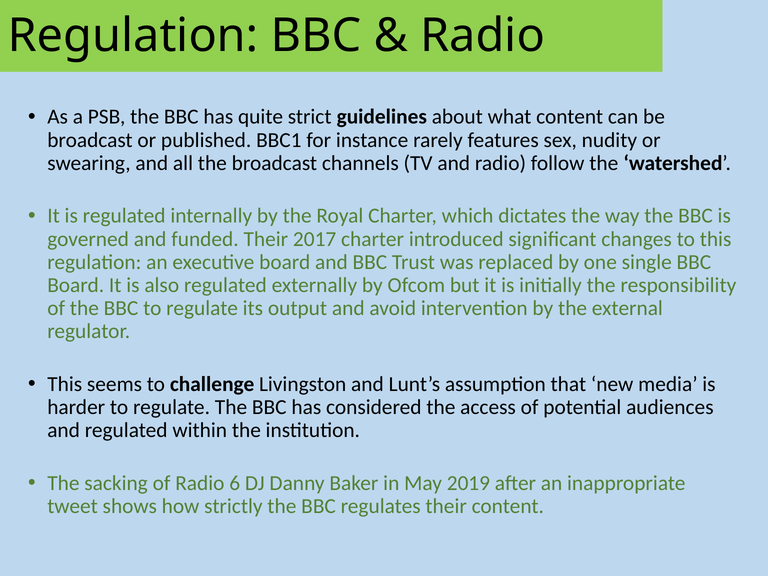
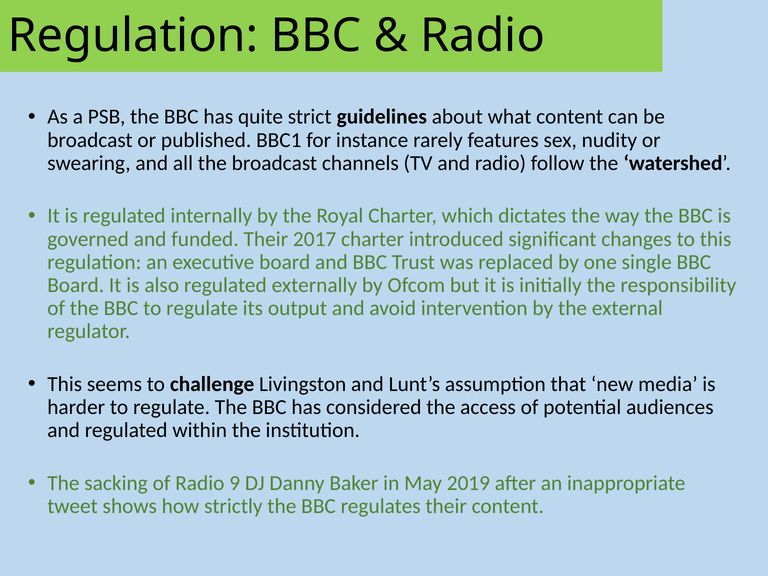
6: 6 -> 9
